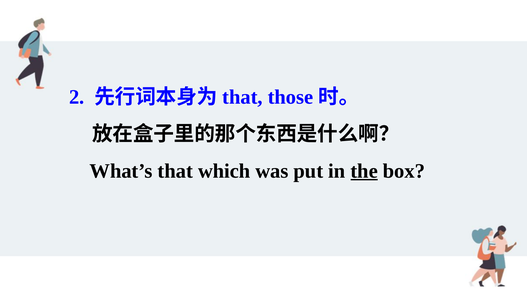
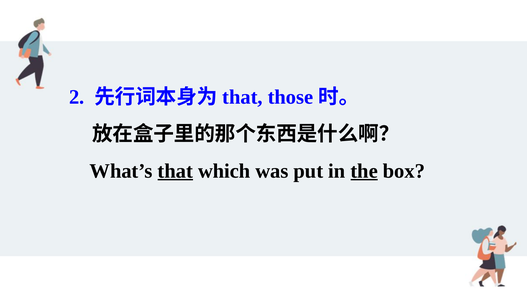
that at (175, 171) underline: none -> present
